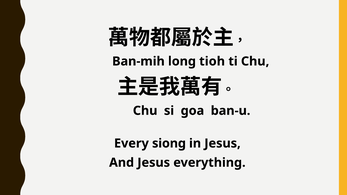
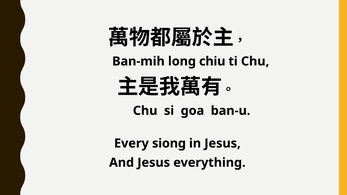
tioh: tioh -> chiu
